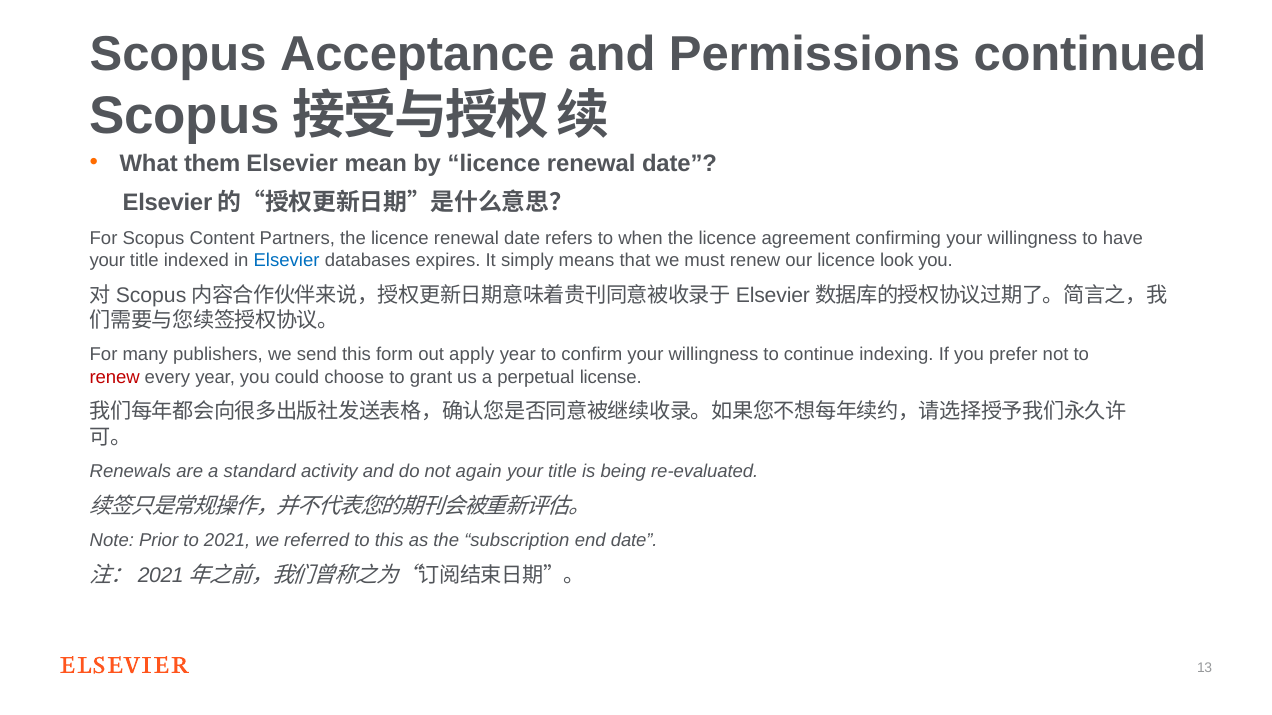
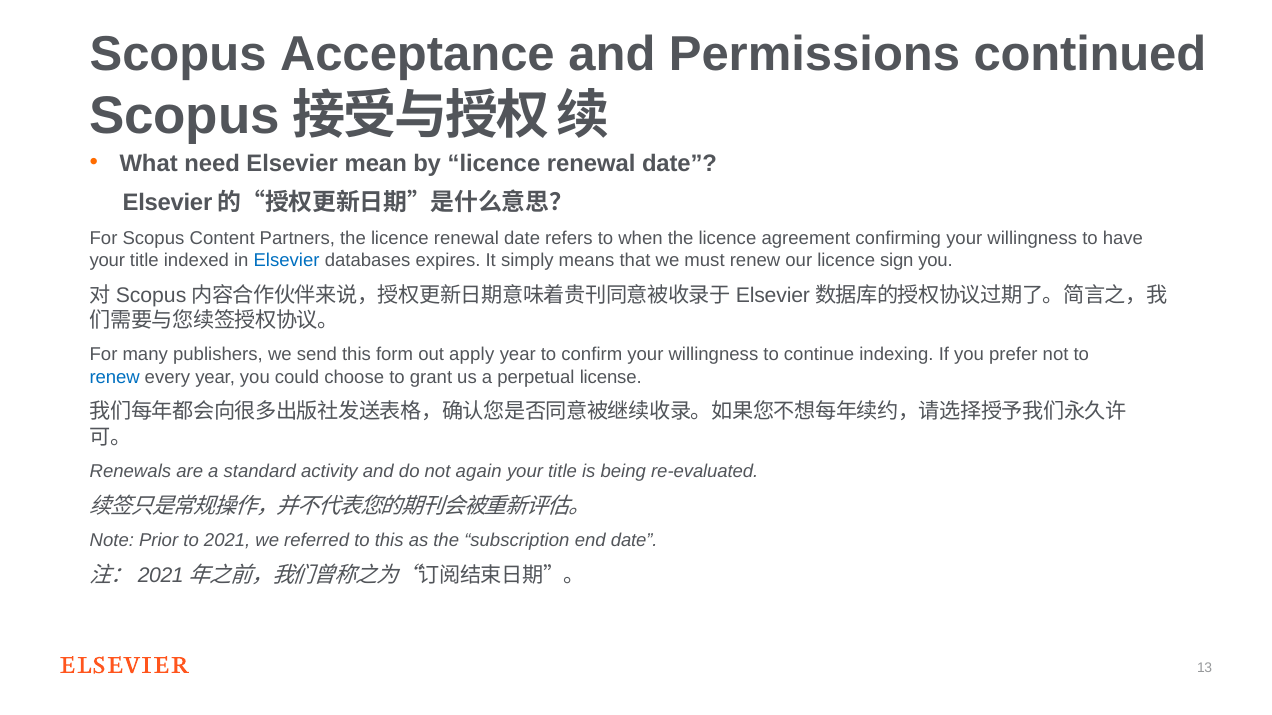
them: them -> need
look: look -> sign
renew at (115, 377) colour: red -> blue
